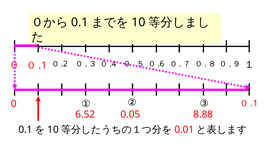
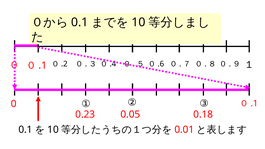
6.52: 6.52 -> 0.23
8.88: 8.88 -> 0.18
